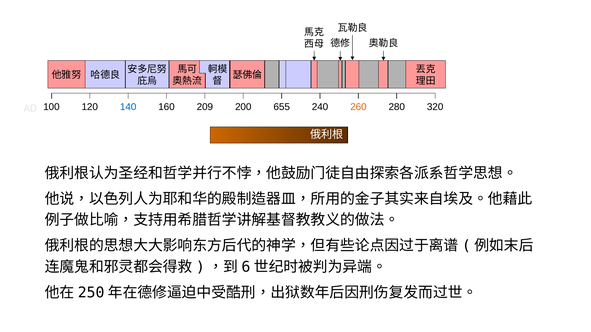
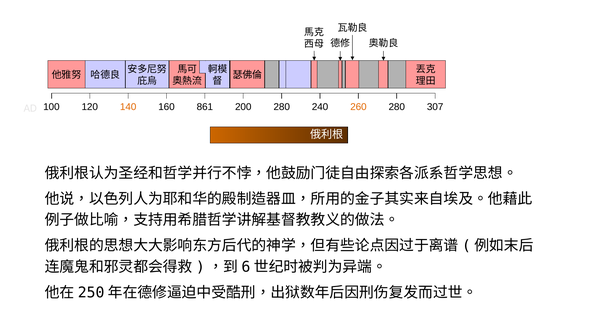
140 colour: blue -> orange
209: 209 -> 861
200 655: 655 -> 280
320: 320 -> 307
